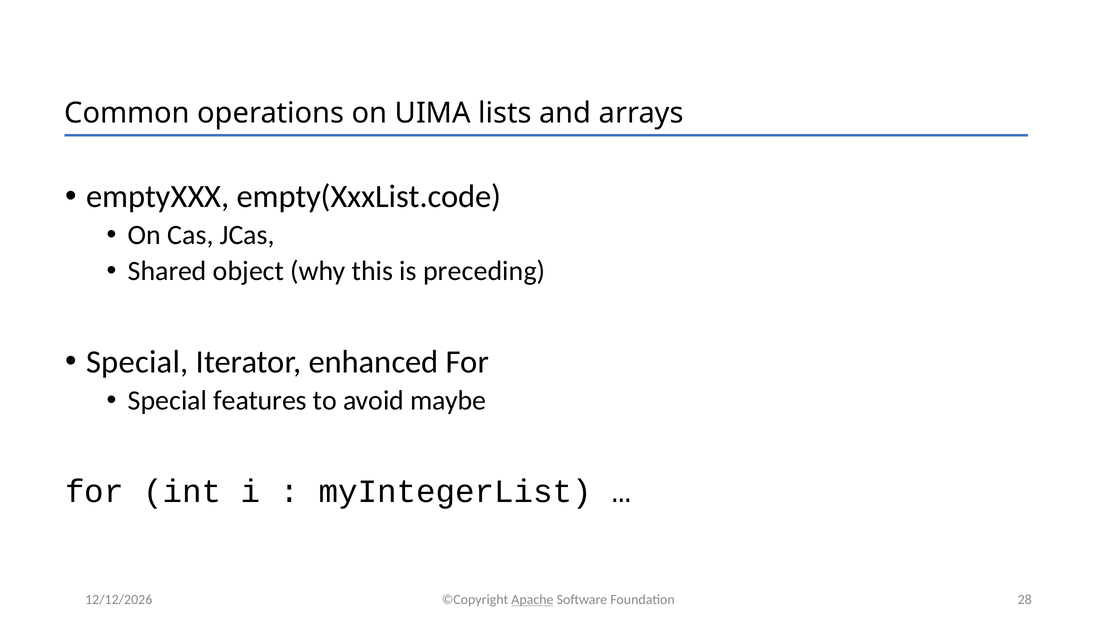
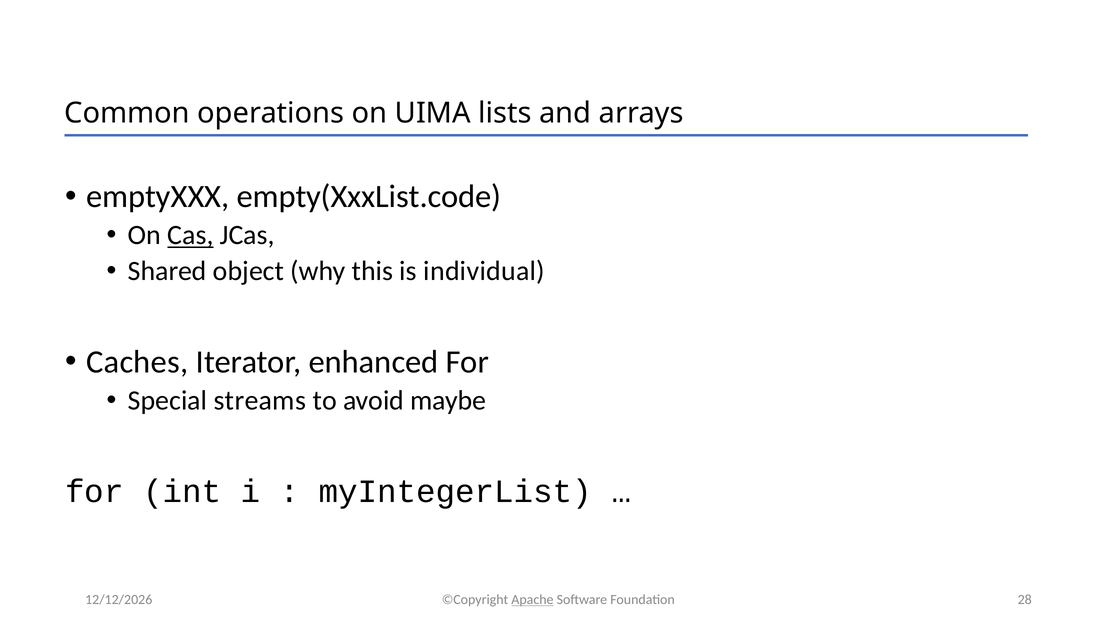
Cas underline: none -> present
preceding: preceding -> individual
Special at (137, 362): Special -> Caches
features: features -> streams
